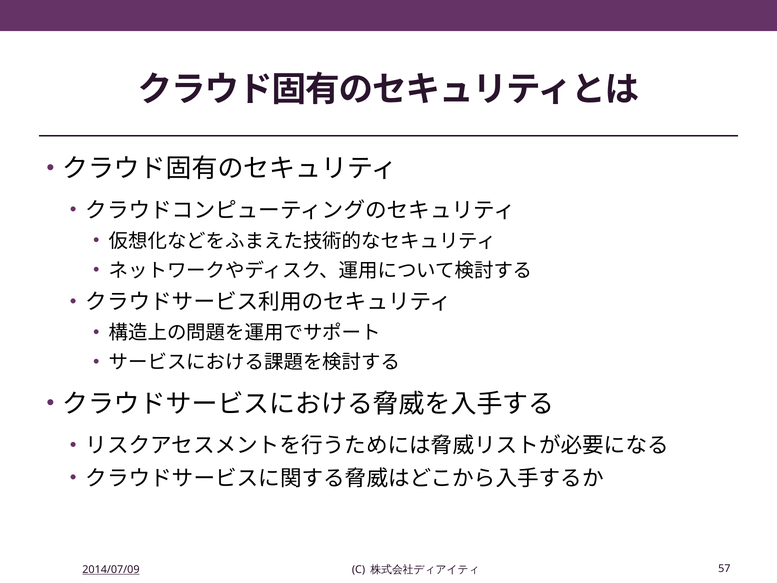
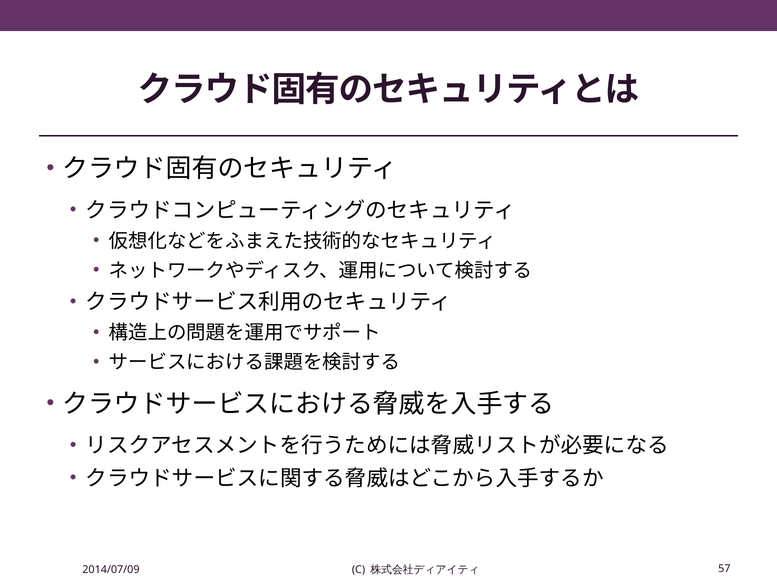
2014/07/09 underline: present -> none
